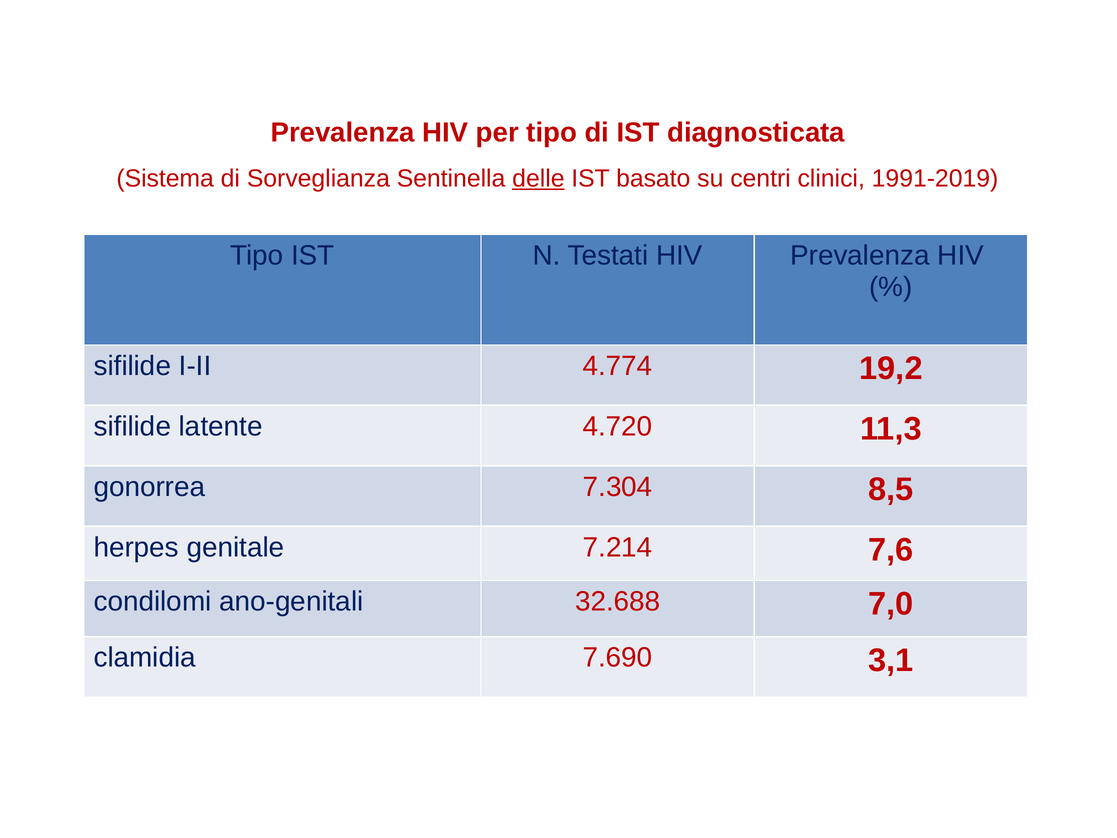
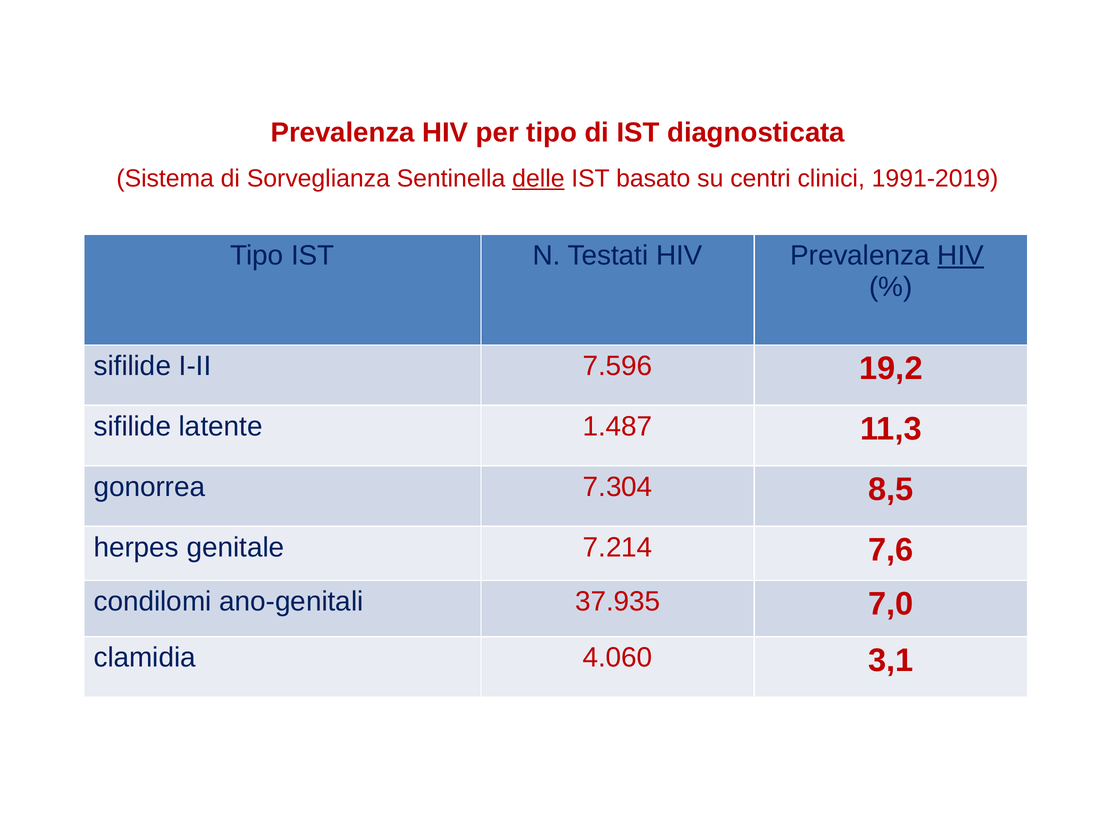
HIV at (961, 255) underline: none -> present
4.774: 4.774 -> 7.596
4.720: 4.720 -> 1.487
32.688: 32.688 -> 37.935
7.690: 7.690 -> 4.060
